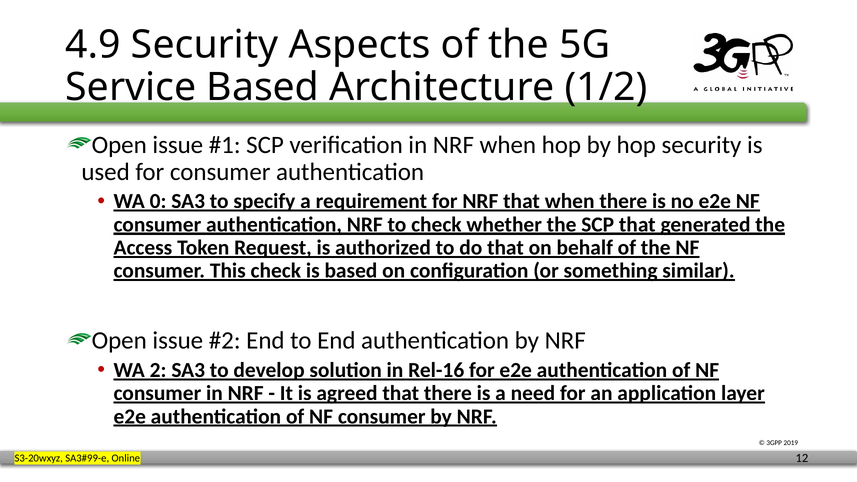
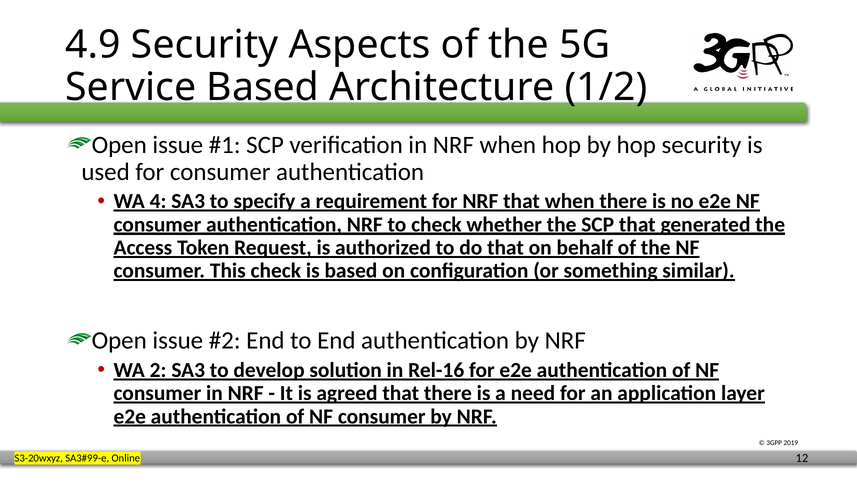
0: 0 -> 4
